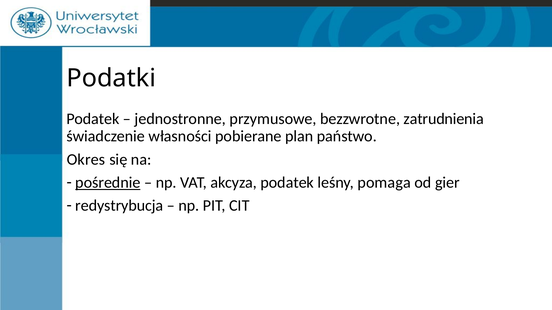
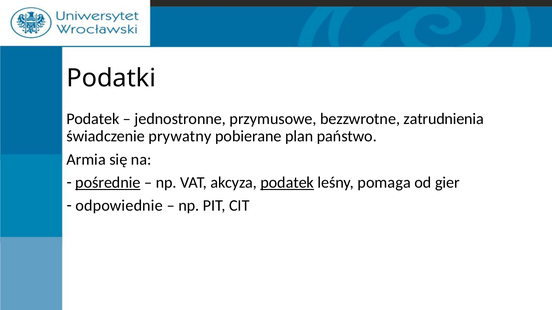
własności: własności -> prywatny
Okres: Okres -> Armia
podatek at (287, 183) underline: none -> present
redystrybucja: redystrybucja -> odpowiednie
